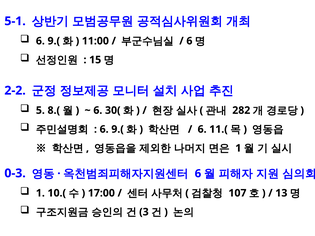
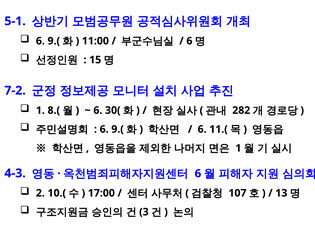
2-2: 2-2 -> 7-2
5 at (40, 110): 5 -> 1
0-3: 0-3 -> 4-3
1 at (40, 193): 1 -> 2
